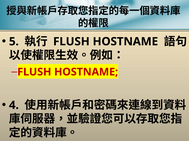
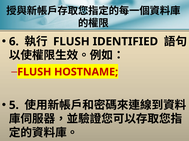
5: 5 -> 6
HOSTNAME at (125, 42): HOSTNAME -> IDENTIFIED
4: 4 -> 5
